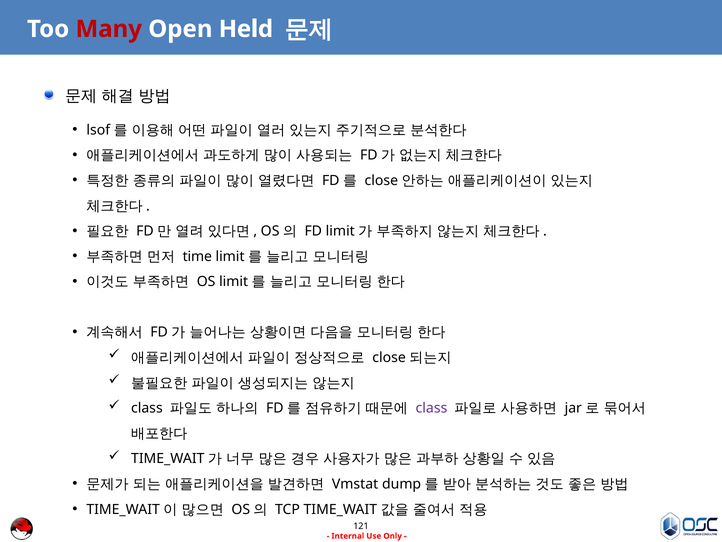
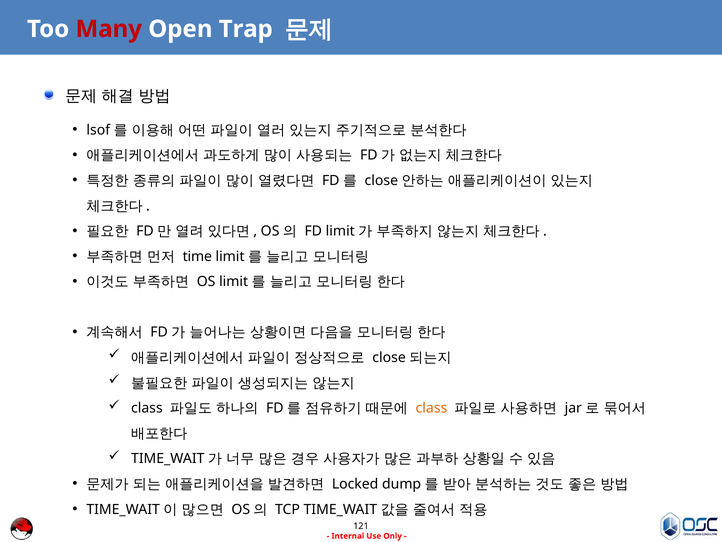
Held: Held -> Trap
class at (431, 408) colour: purple -> orange
Vmstat: Vmstat -> Locked
